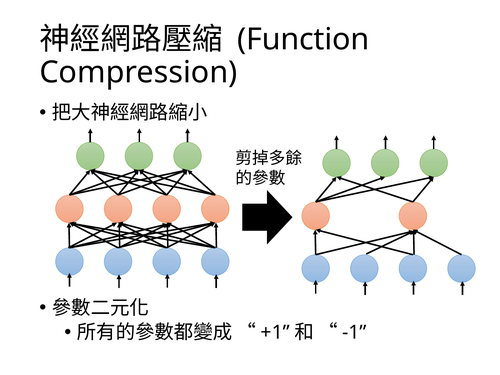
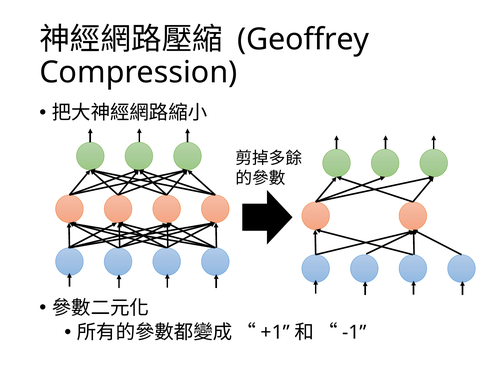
Function: Function -> Geoffrey
